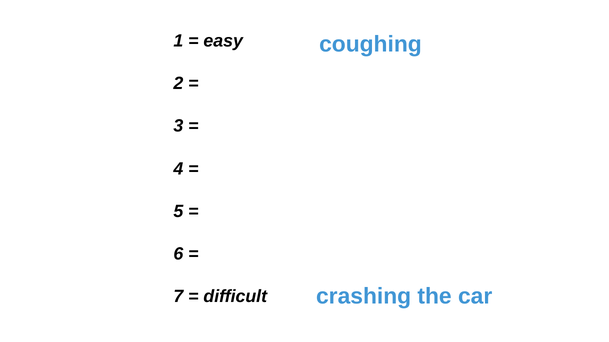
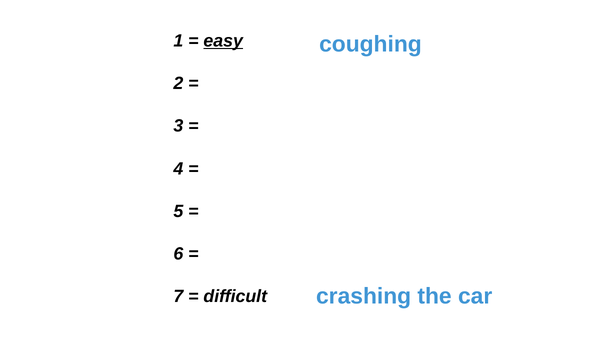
easy underline: none -> present
